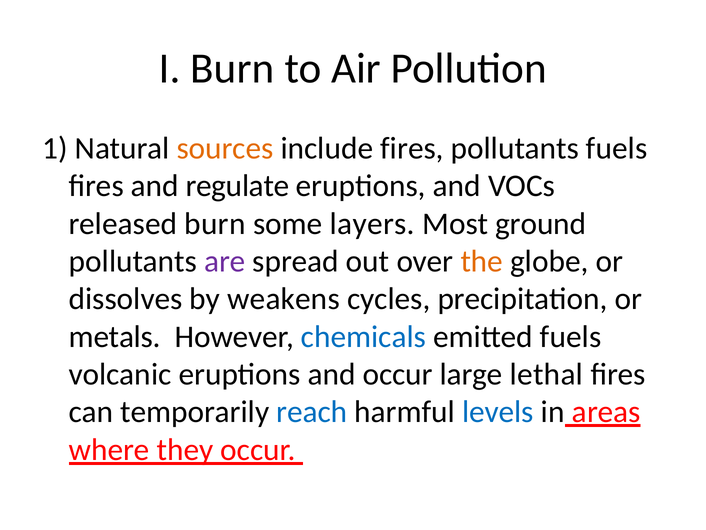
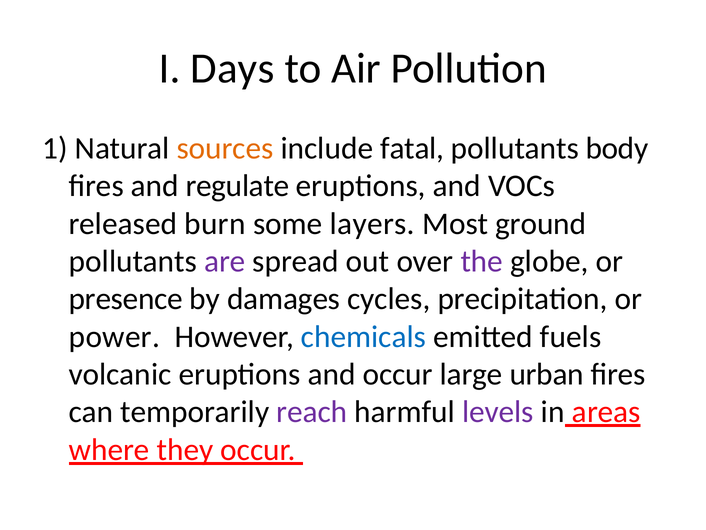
I Burn: Burn -> Days
include fires: fires -> fatal
pollutants fuels: fuels -> body
the colour: orange -> purple
dissolves: dissolves -> presence
weakens: weakens -> damages
metals: metals -> power
lethal: lethal -> urban
reach colour: blue -> purple
levels colour: blue -> purple
